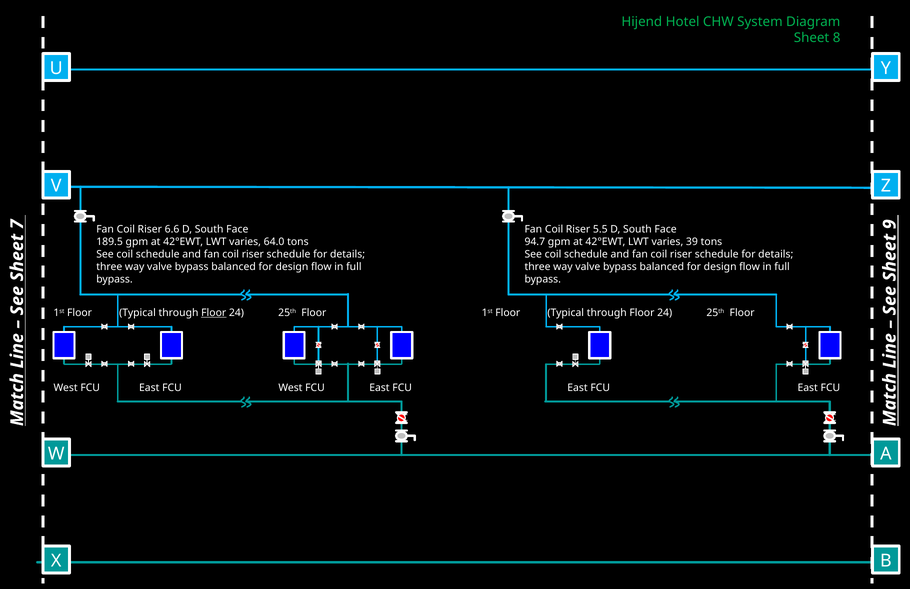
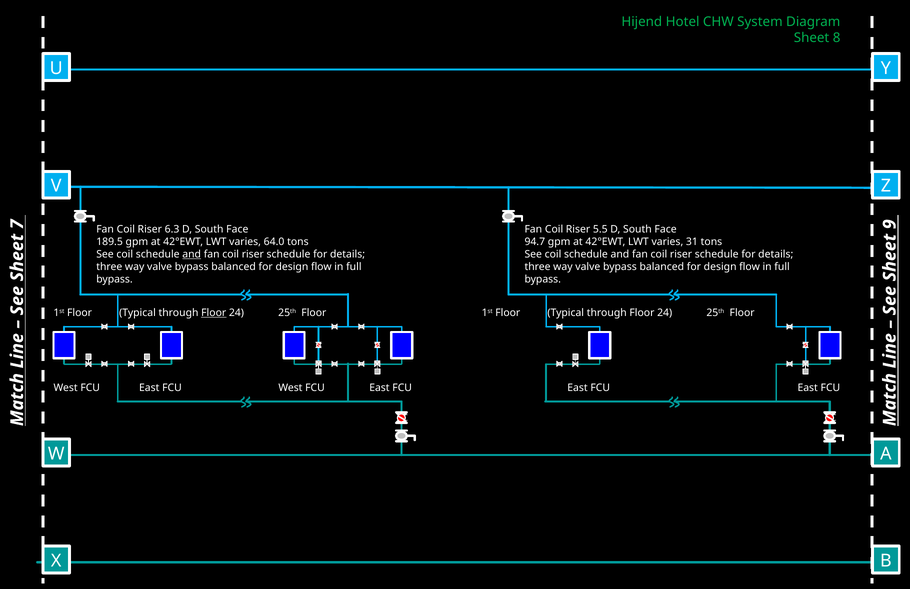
6.6: 6.6 -> 6.3
39: 39 -> 31
and at (192, 254) underline: none -> present
